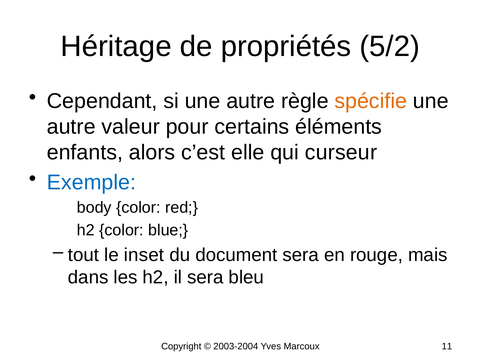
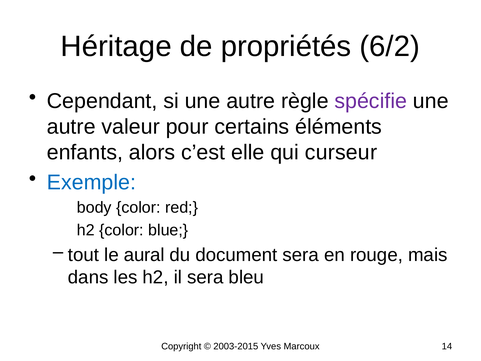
5/2: 5/2 -> 6/2
spécifie colour: orange -> purple
inset: inset -> aural
2003-2004: 2003-2004 -> 2003-2015
11: 11 -> 14
